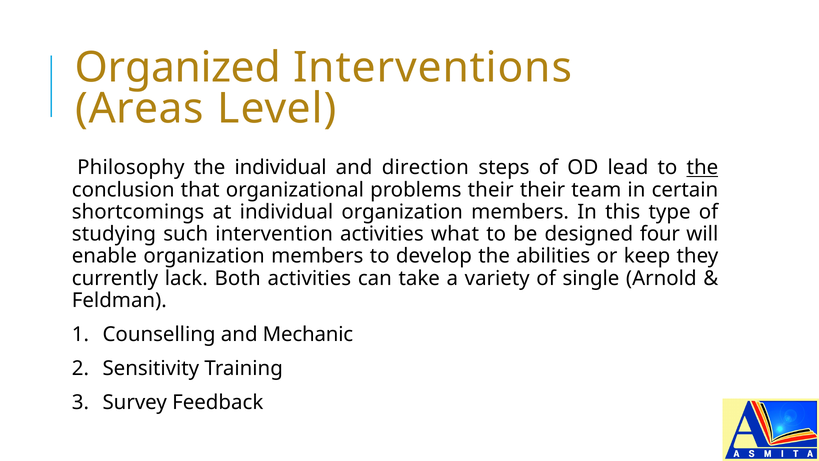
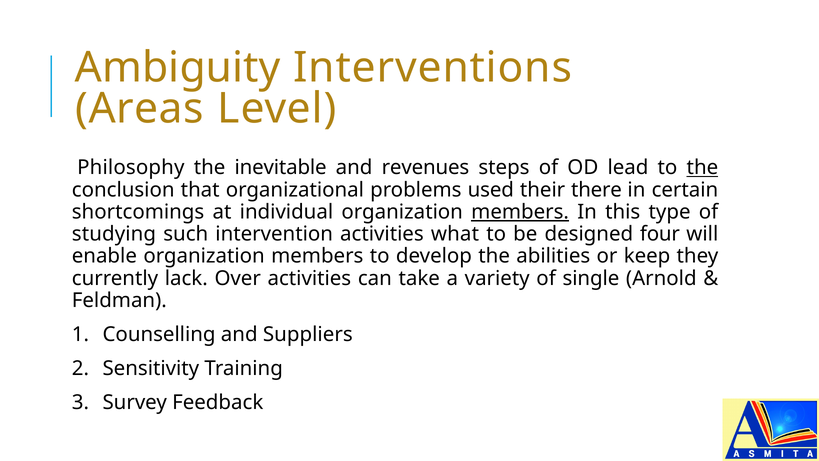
Organized: Organized -> Ambiguity
the individual: individual -> inevitable
direction: direction -> revenues
problems their: their -> used
team: team -> there
members at (520, 212) underline: none -> present
Both: Both -> Over
Mechanic: Mechanic -> Suppliers
